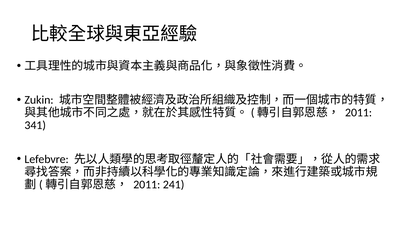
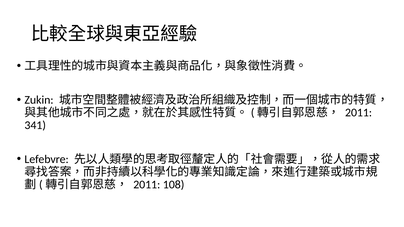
241: 241 -> 108
